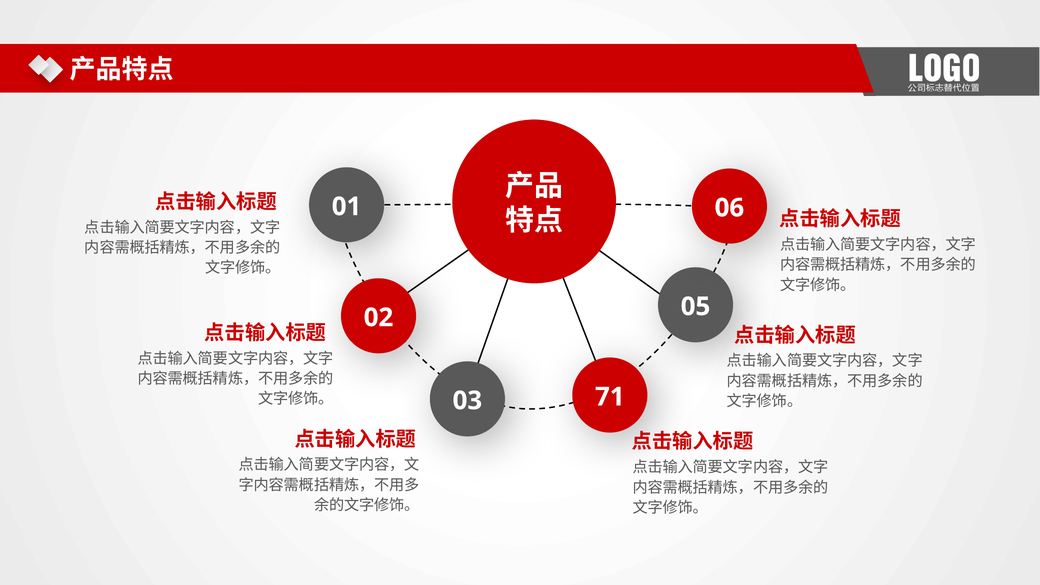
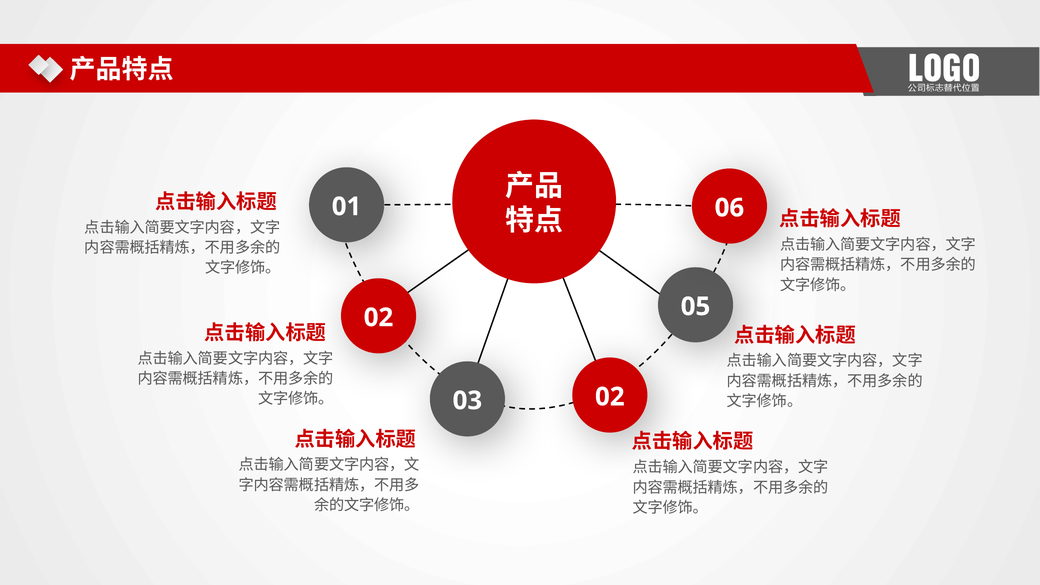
03 71: 71 -> 02
